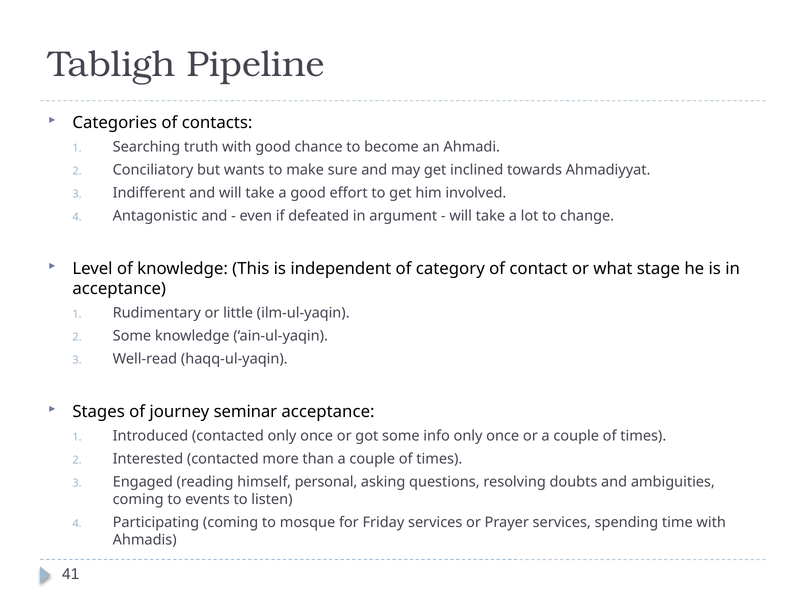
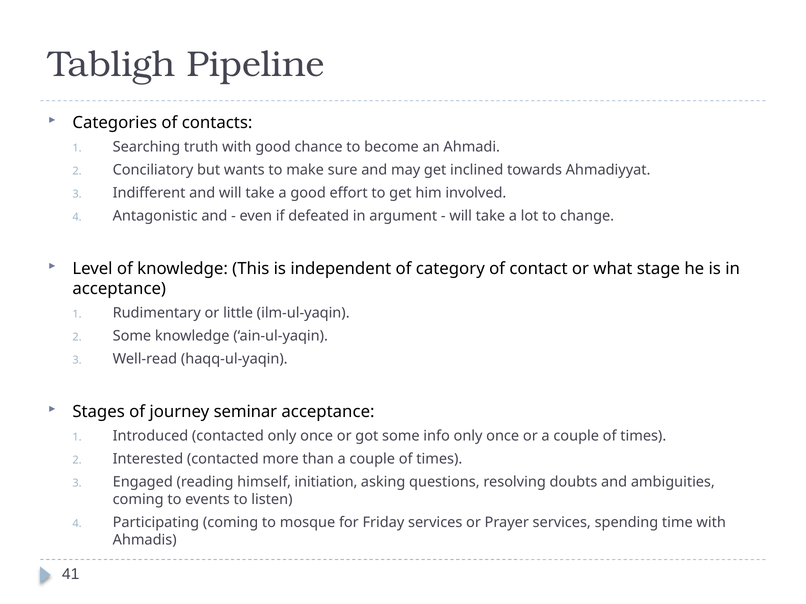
personal: personal -> initiation
